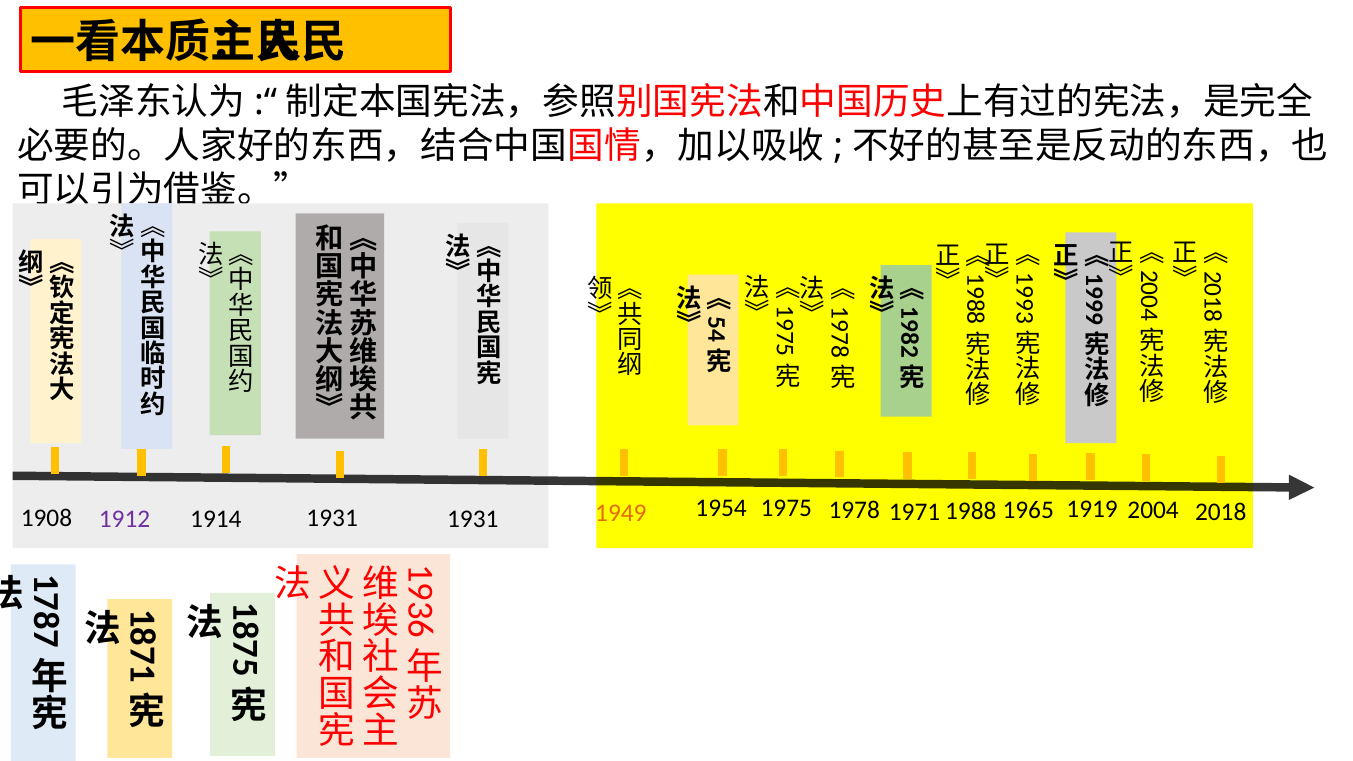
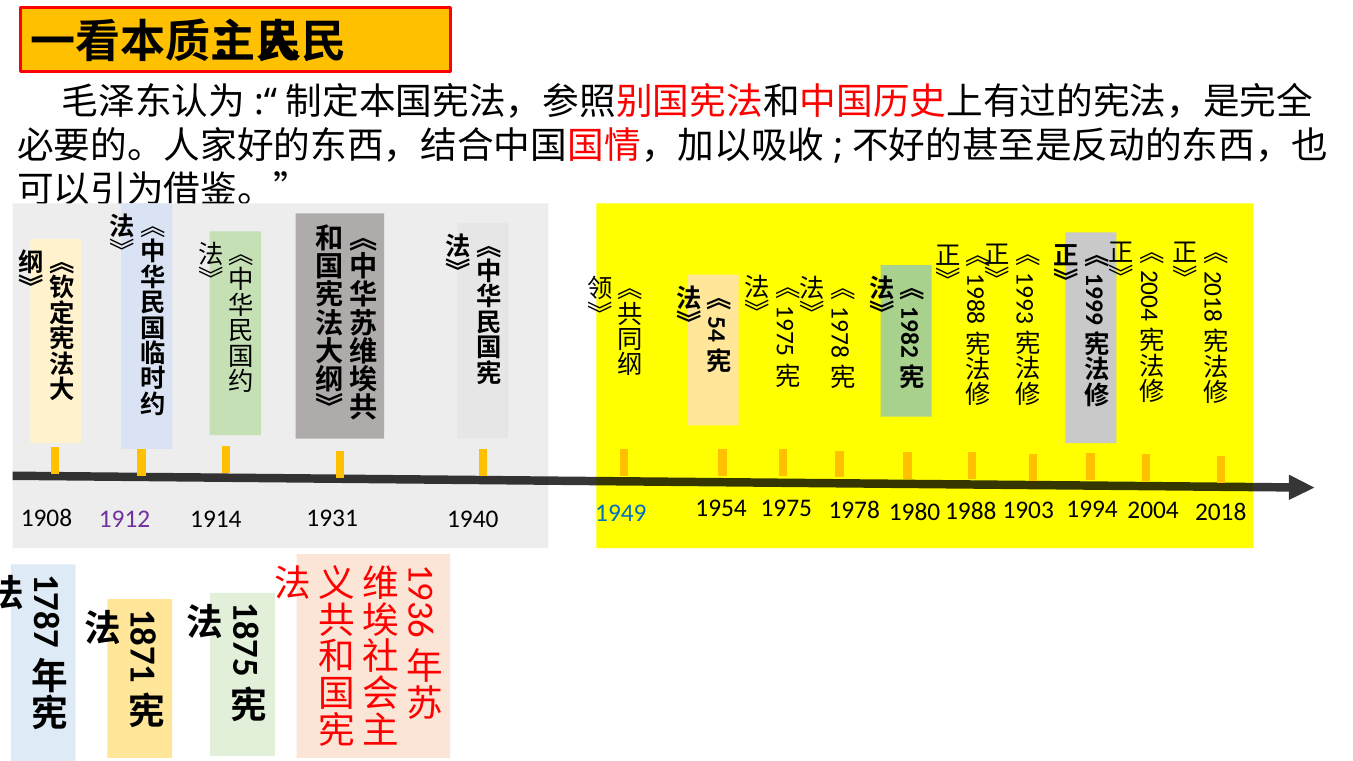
1919: 1919 -> 1994
1965: 1965 -> 1903
1971: 1971 -> 1980
1949 colour: orange -> blue
1931 at (473, 519): 1931 -> 1940
